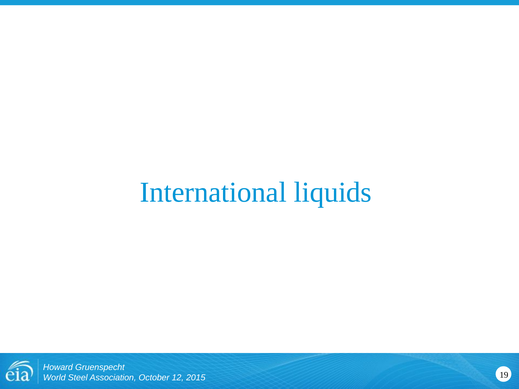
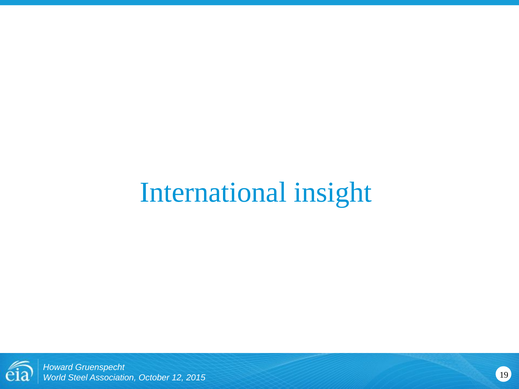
liquids: liquids -> insight
